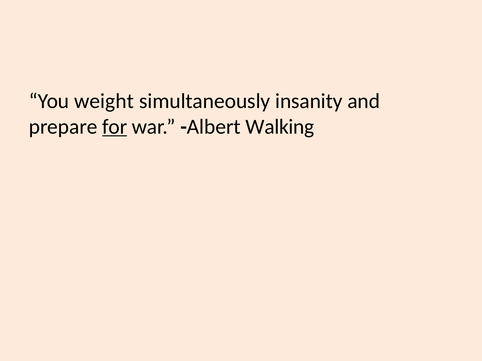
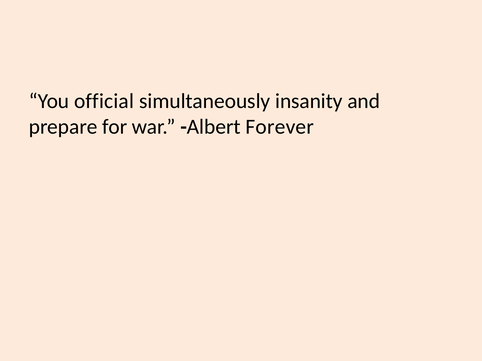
weight: weight -> official
for underline: present -> none
Walking: Walking -> Forever
